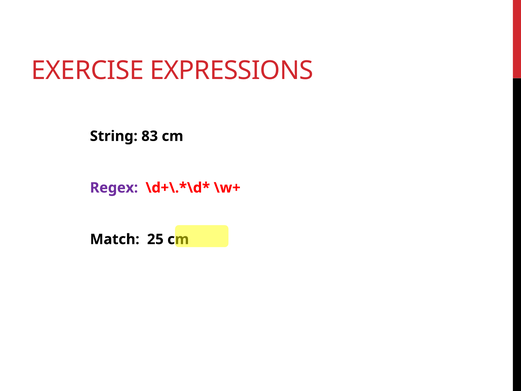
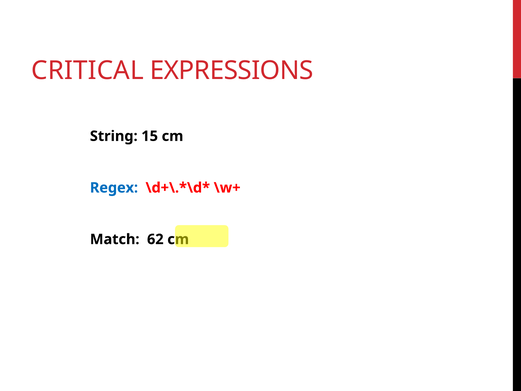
EXERCISE: EXERCISE -> CRITICAL
83: 83 -> 15
Regex colour: purple -> blue
25: 25 -> 62
